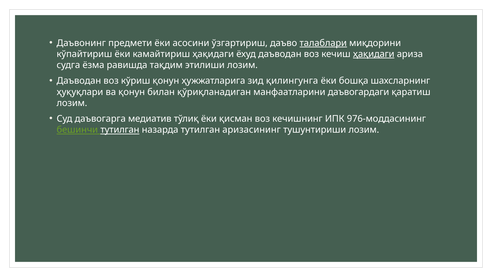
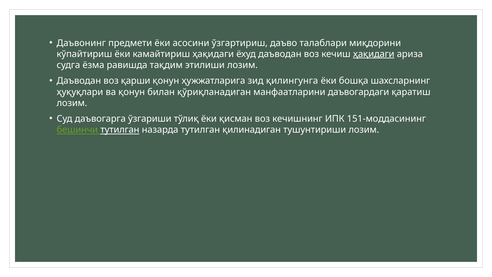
талаблари underline: present -> none
кўриш: кўриш -> қарши
медиатив: медиатив -> ўзгариши
976-моддасининг: 976-моддасининг -> 151-моддасининг
аризасининг: аризасининг -> қилинадиган
